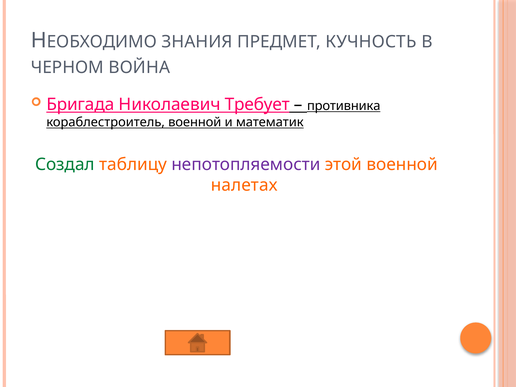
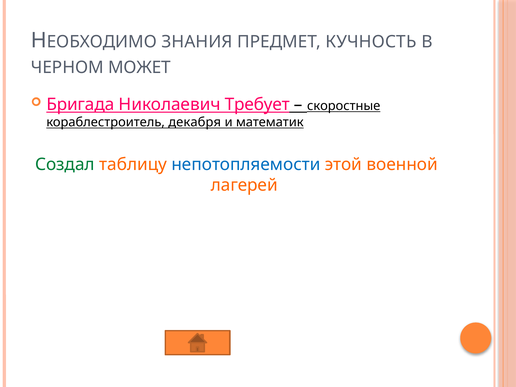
ВОЙНА: ВОЙНА -> МОЖЕТ
противника: противника -> скоростные
кораблестроитель военной: военной -> декабря
непотопляемости colour: purple -> blue
налетах: налетах -> лагерей
